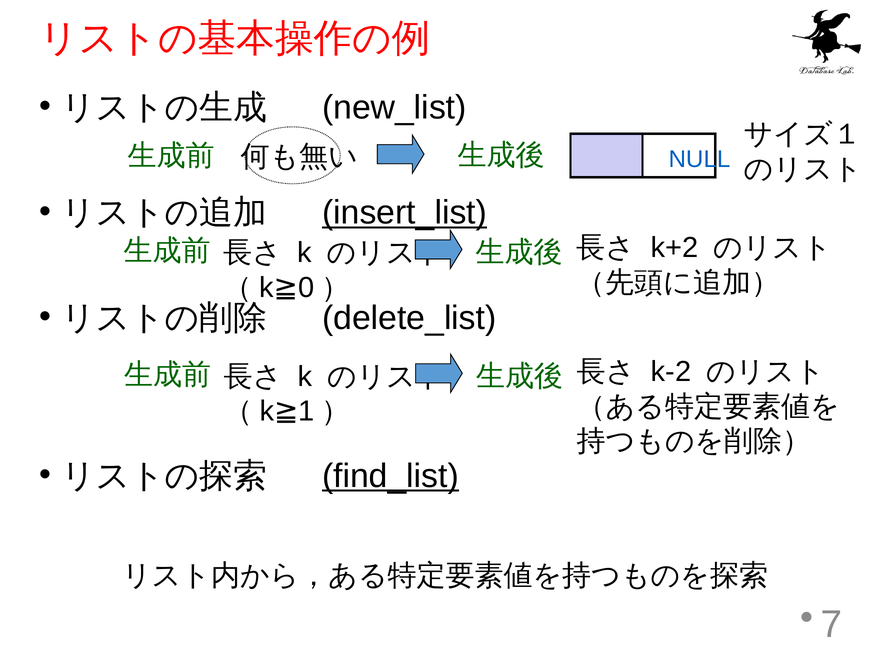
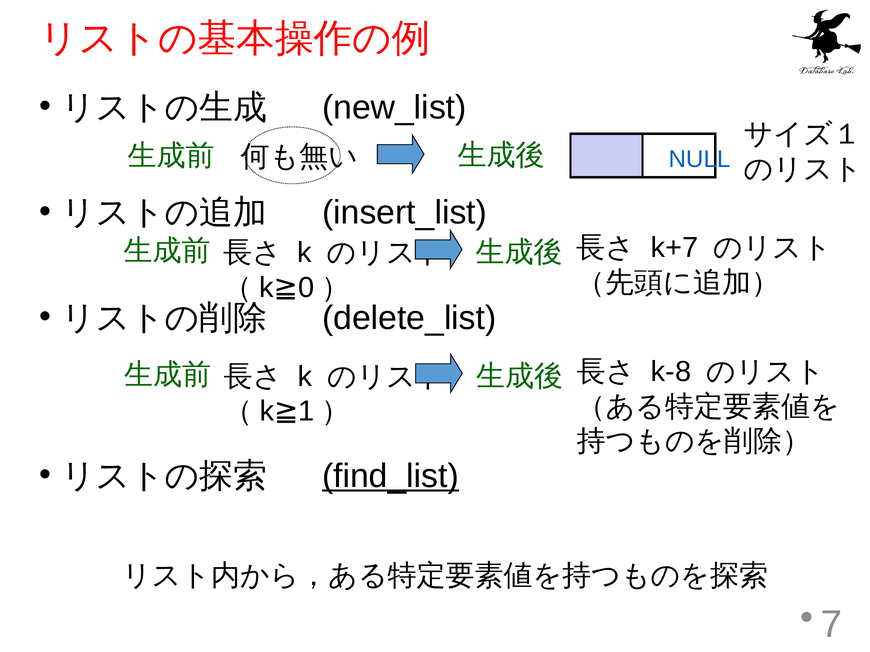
insert_list underline: present -> none
k+2: k+2 -> k+7
k-2: k-2 -> k-8
